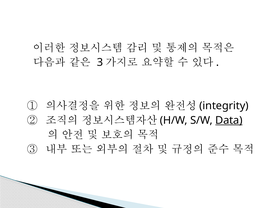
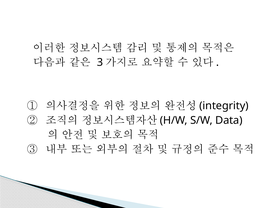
Data underline: present -> none
